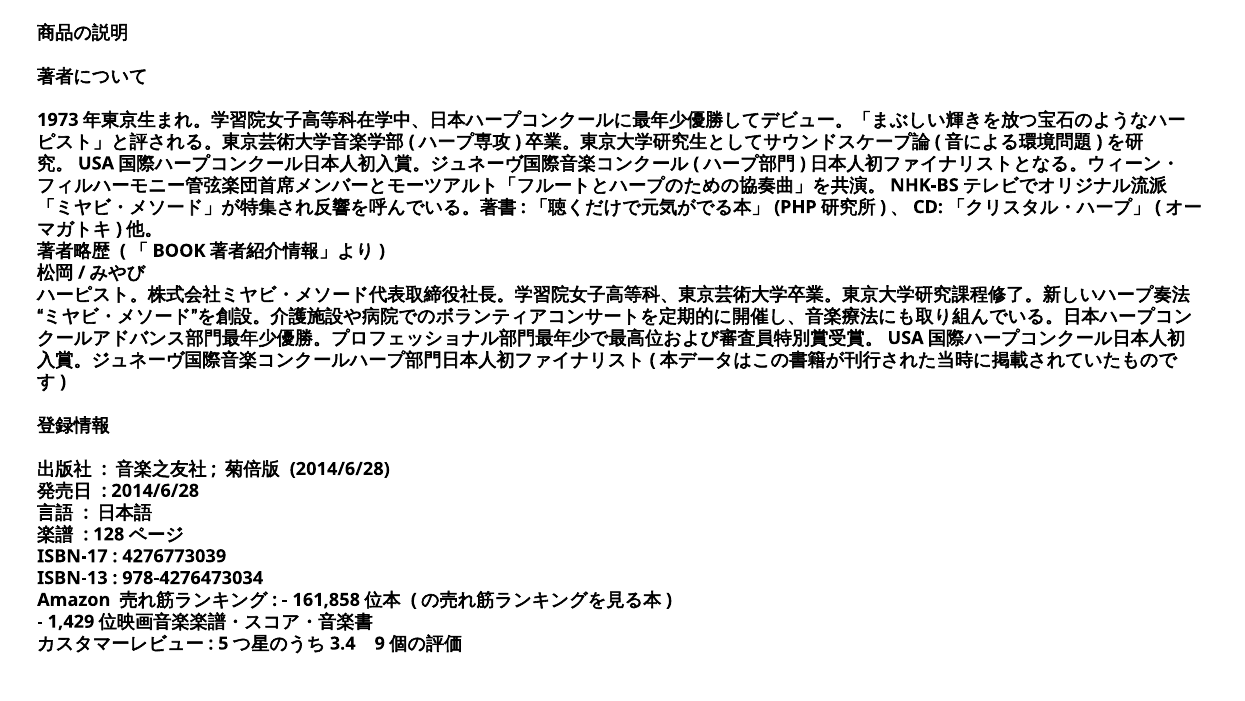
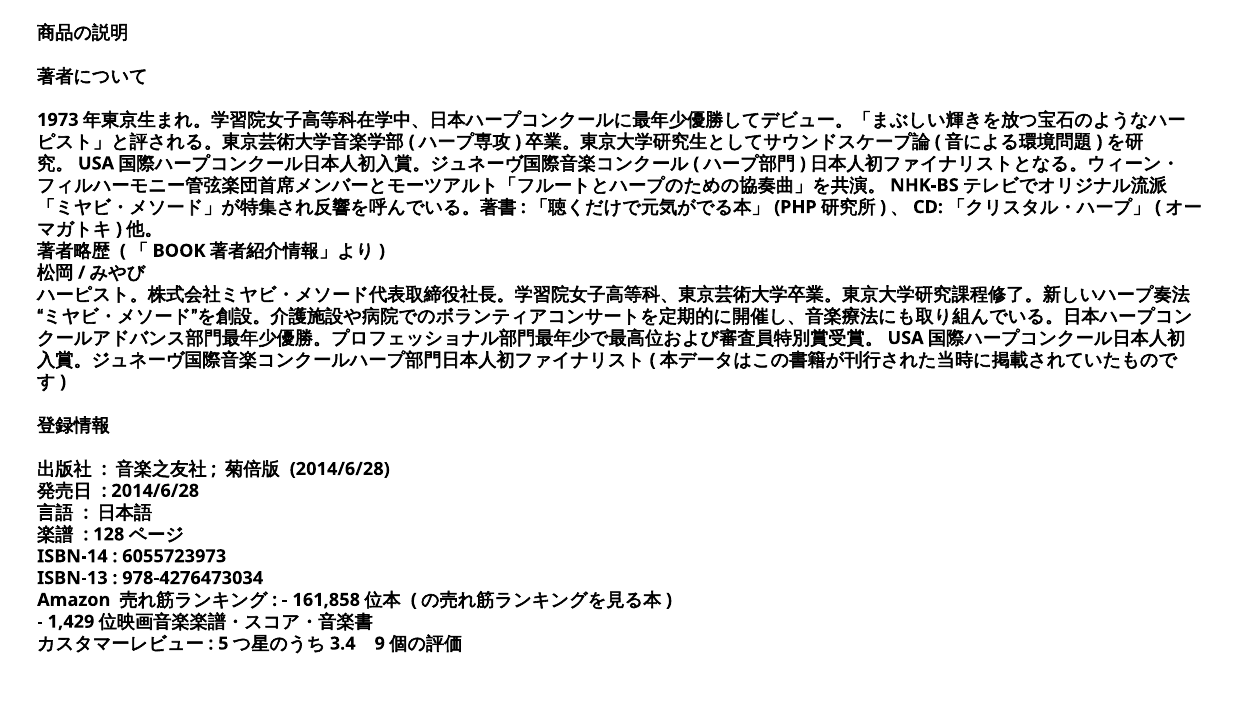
ISBN-17: ISBN-17 -> ISBN-14
4276773039: 4276773039 -> 6055723973
